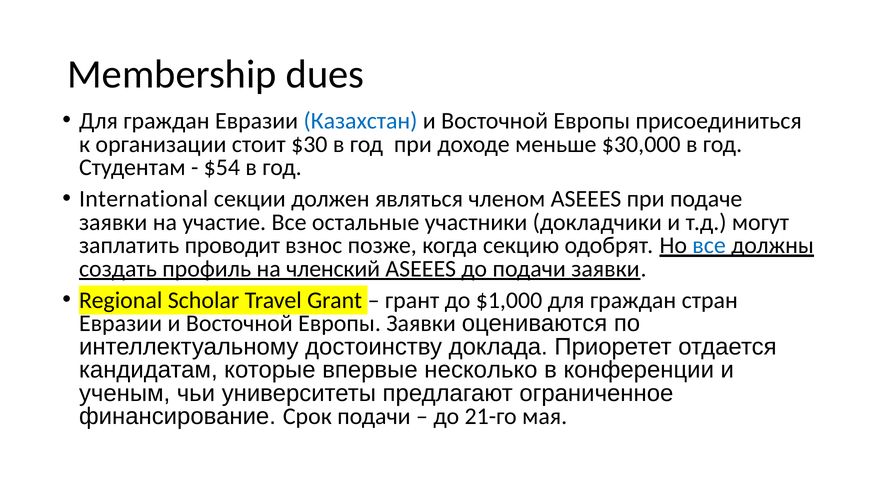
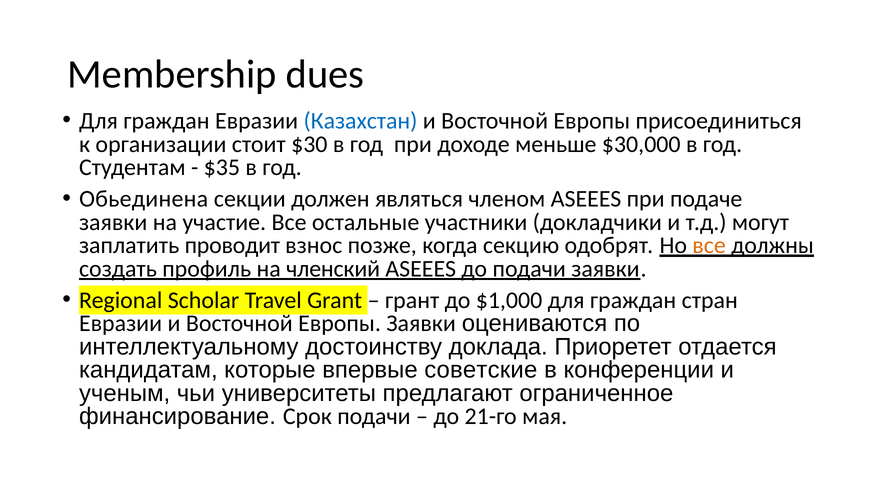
$54: $54 -> $35
International: International -> Обьединена
все at (709, 245) colour: blue -> orange
несколько: несколько -> советские
